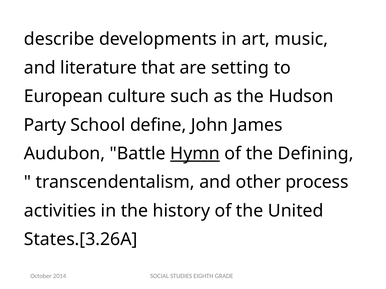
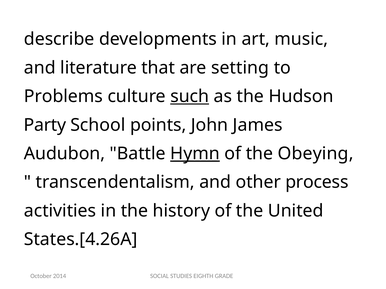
European: European -> Problems
such underline: none -> present
define: define -> points
Defining: Defining -> Obeying
States.[3.26A: States.[3.26A -> States.[4.26A
